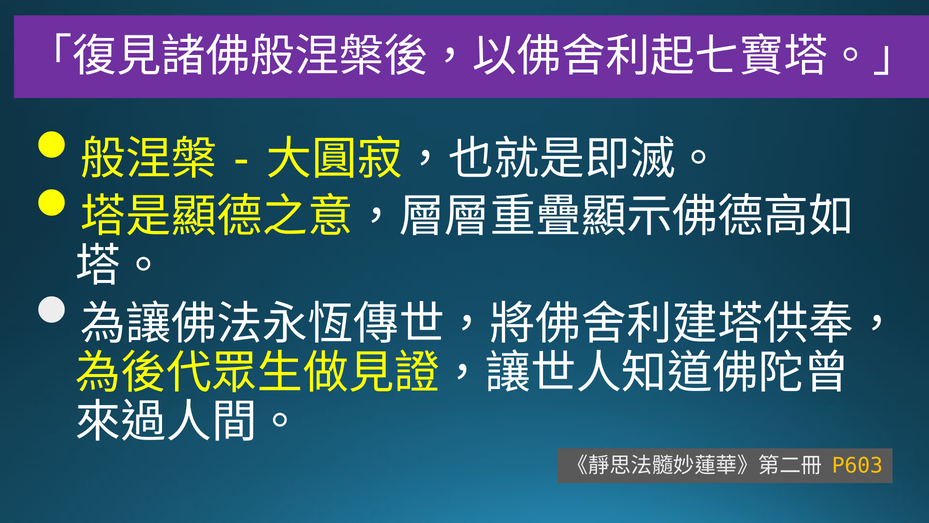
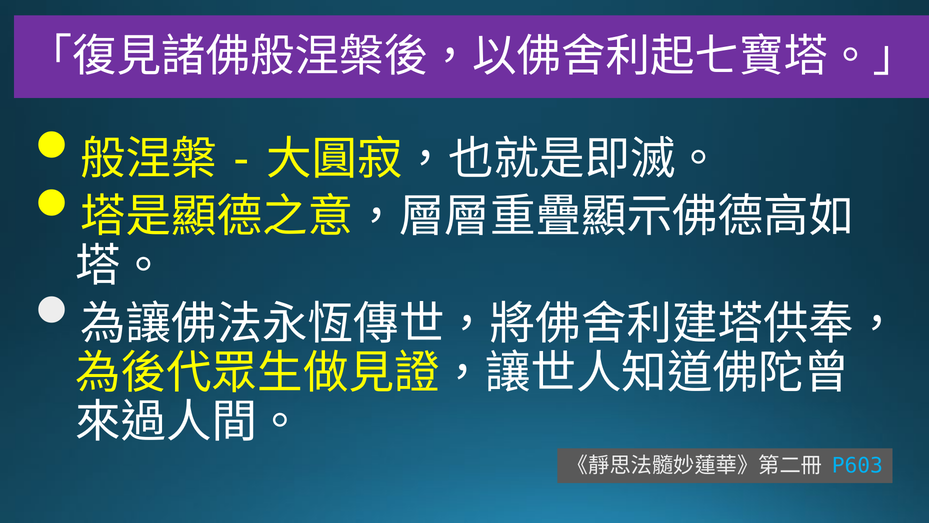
P603 colour: yellow -> light blue
